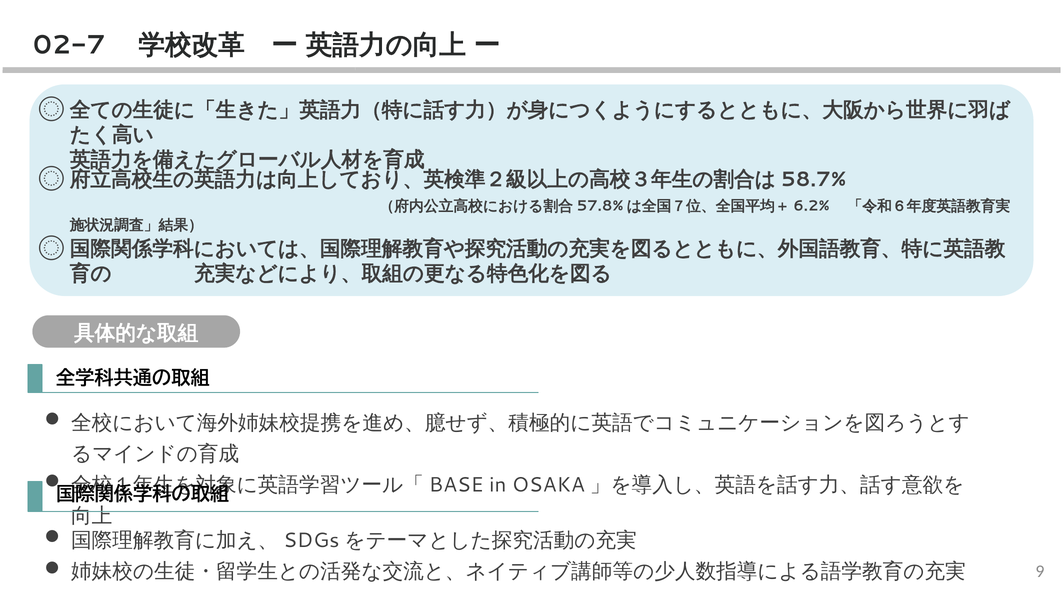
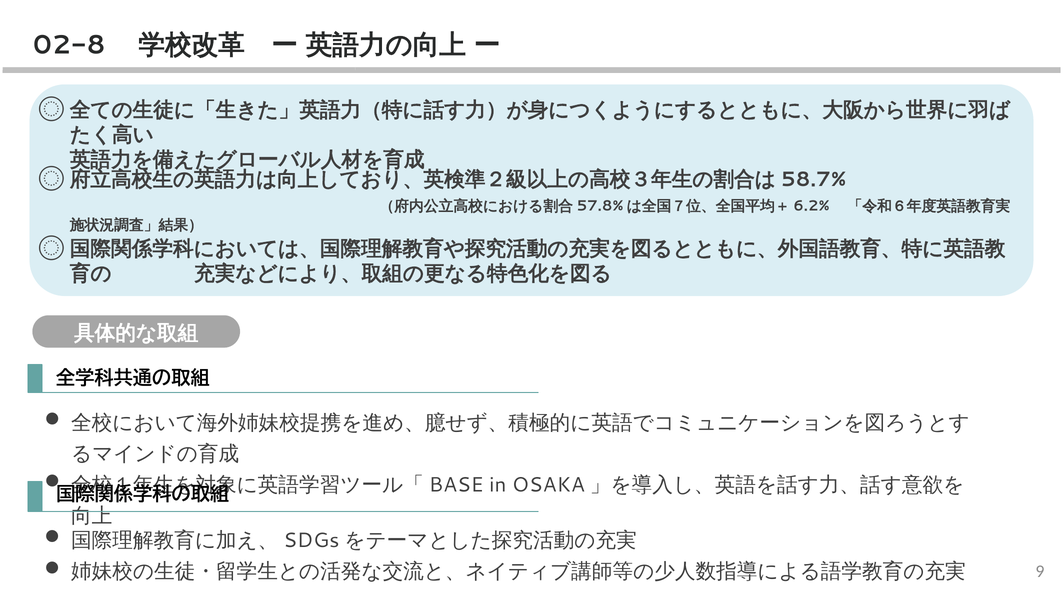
02-7: 02-7 -> 02-8
